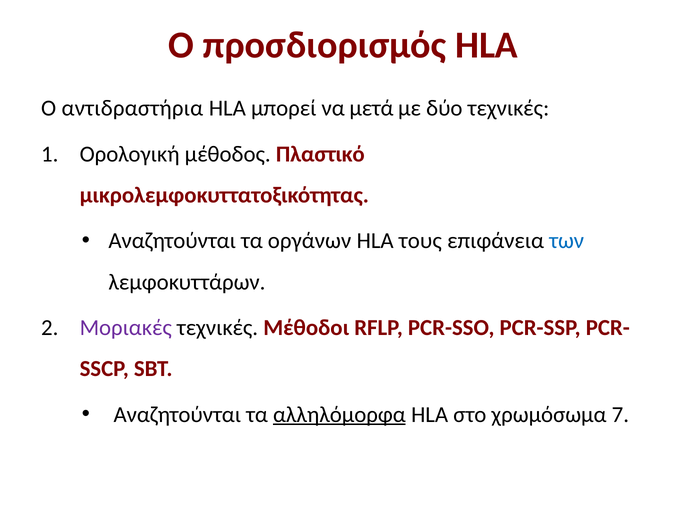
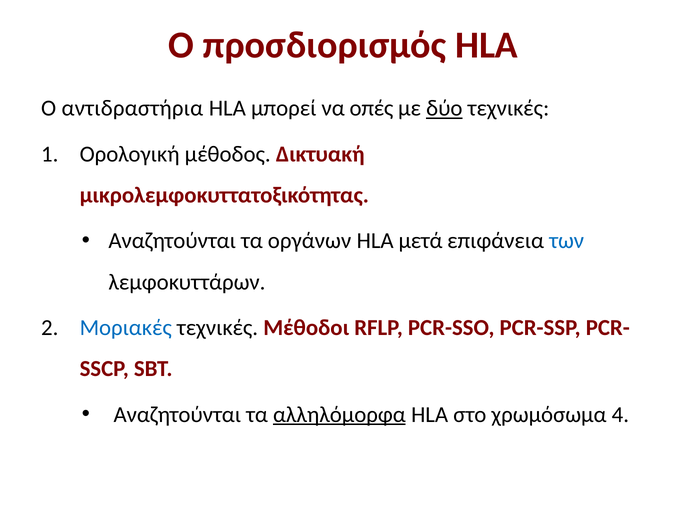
μετά: μετά -> οπές
δύο underline: none -> present
Πλαστικό: Πλαστικό -> Δικτυακή
τους: τους -> μετά
Μοριακές colour: purple -> blue
7: 7 -> 4
